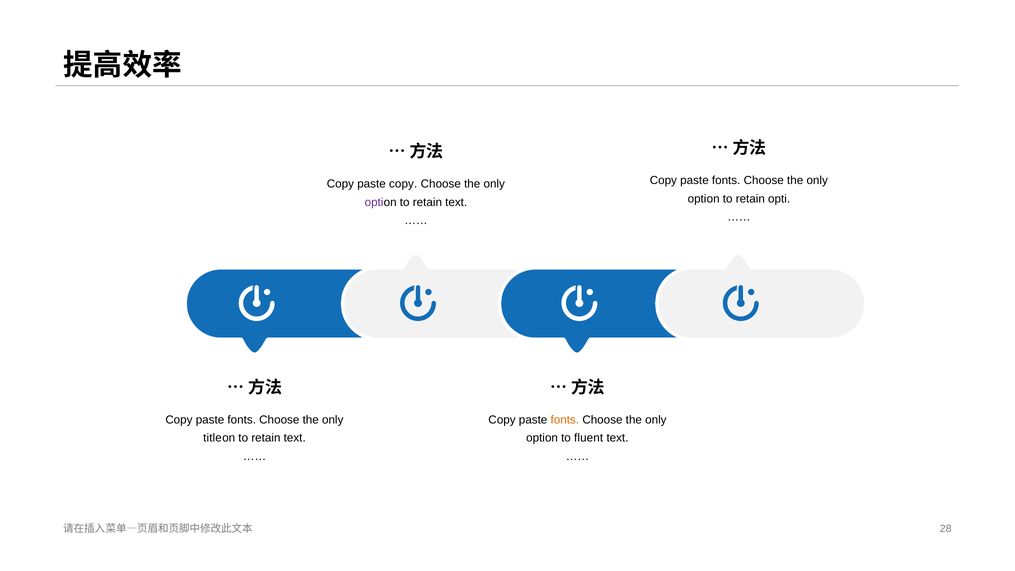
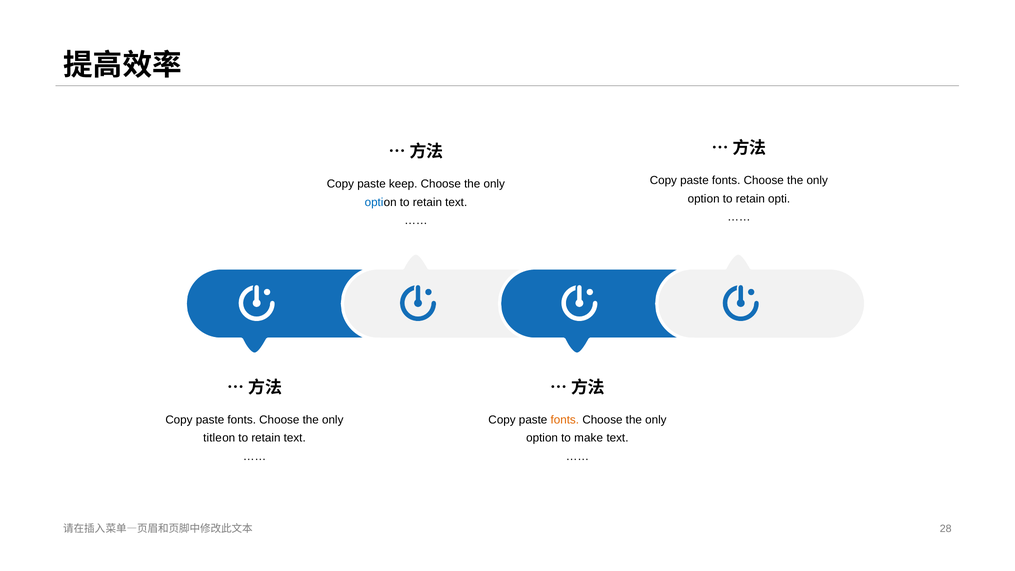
paste copy: copy -> keep
opti at (374, 202) colour: purple -> blue
fluent: fluent -> make
